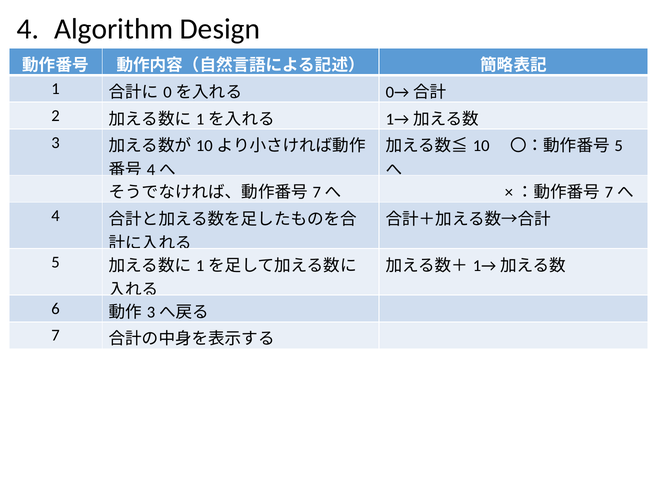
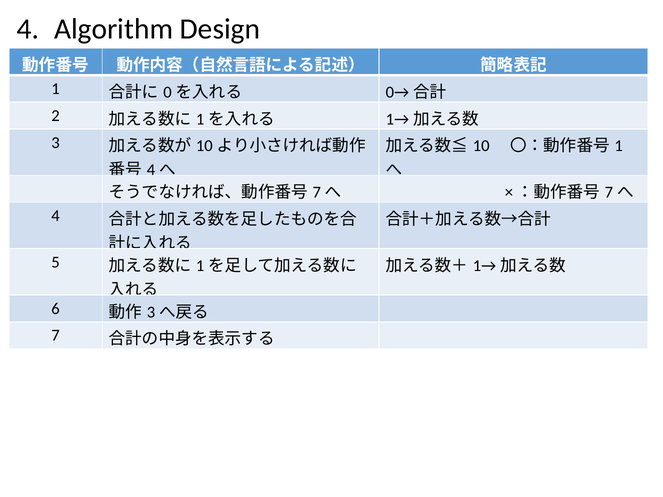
5 at (619, 146): 5 -> 1
